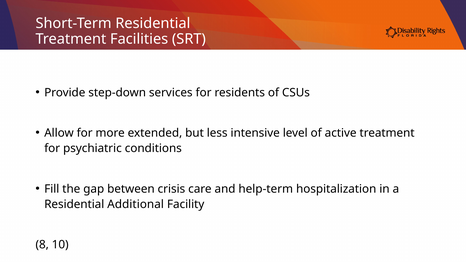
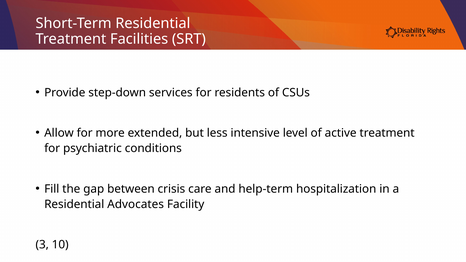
Additional: Additional -> Advocates
8: 8 -> 3
